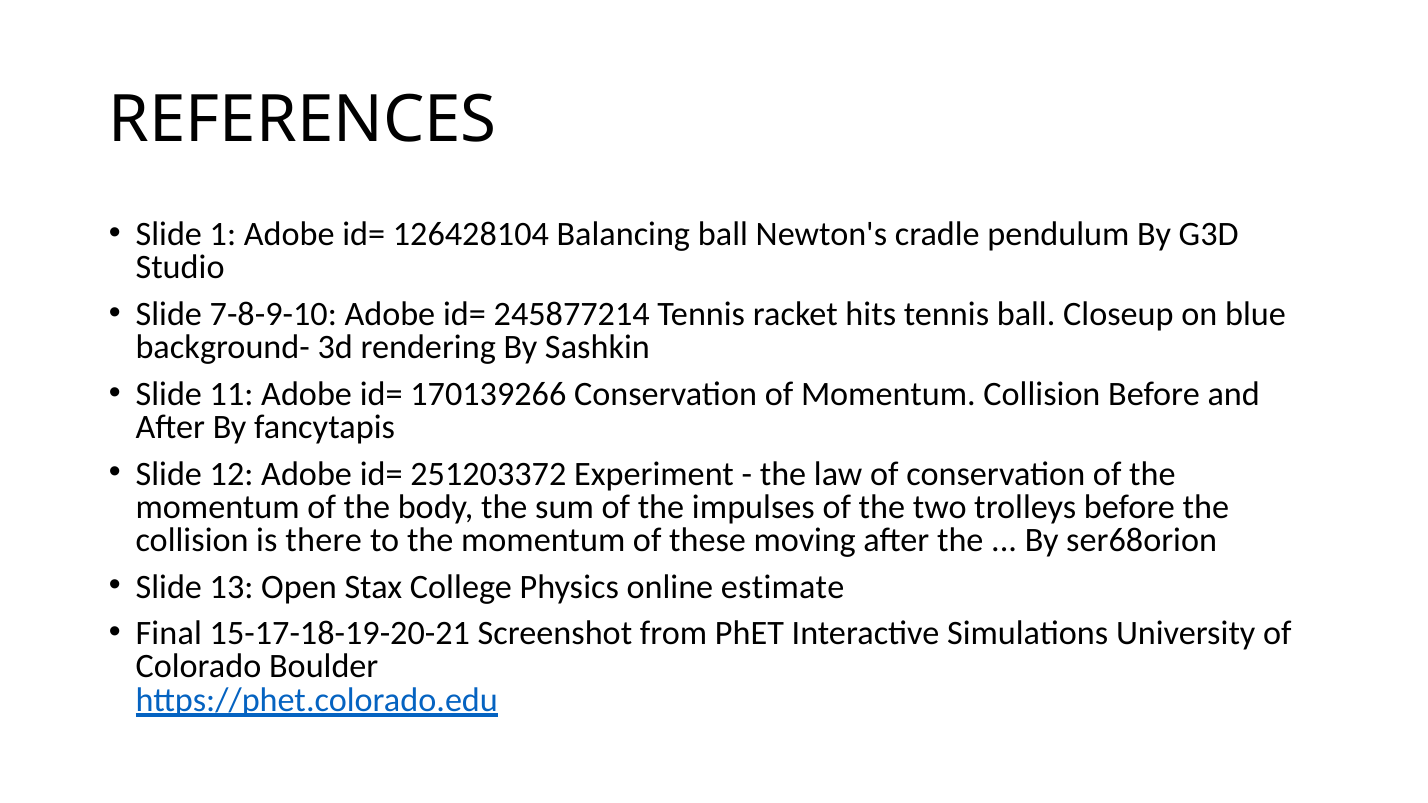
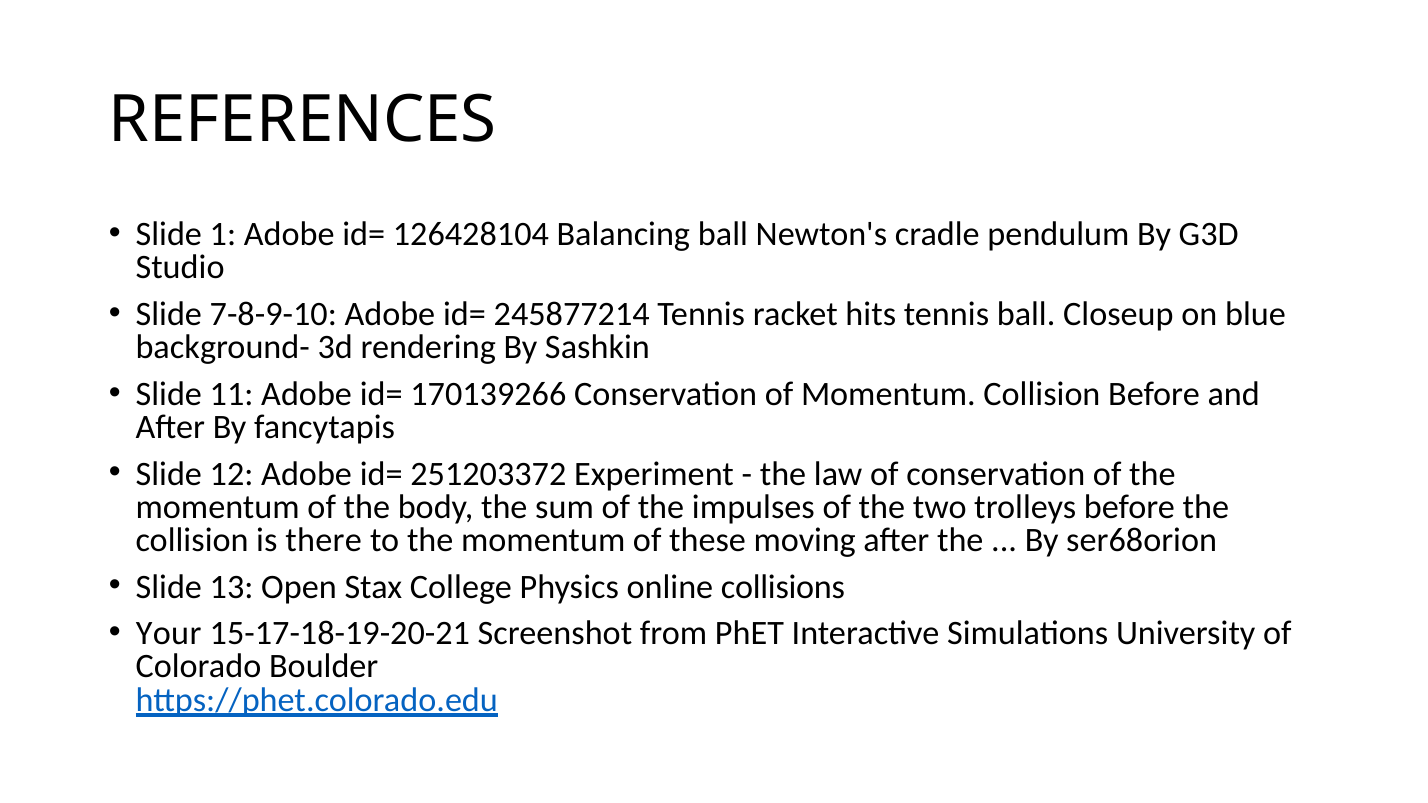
estimate: estimate -> collisions
Final: Final -> Your
